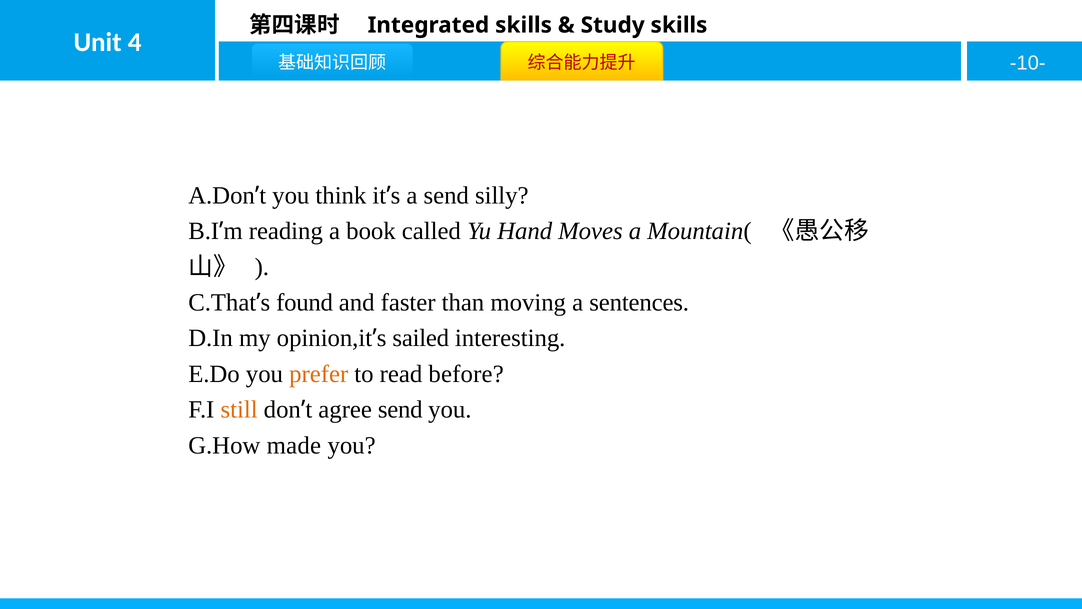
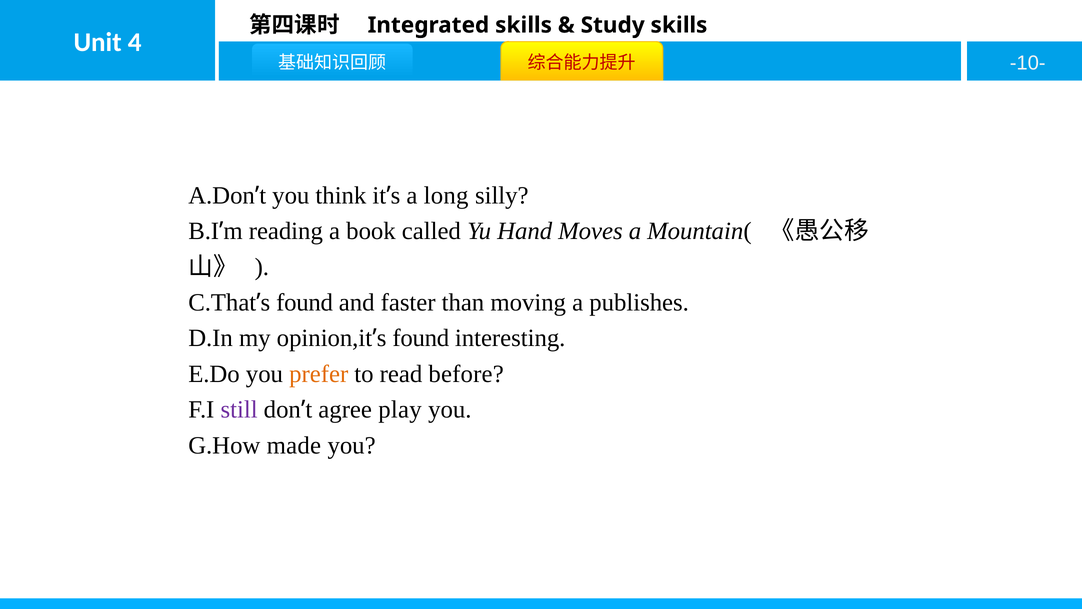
a send: send -> long
sentences: sentences -> publishes
sailed at (421, 338): sailed -> found
still colour: orange -> purple
agree send: send -> play
